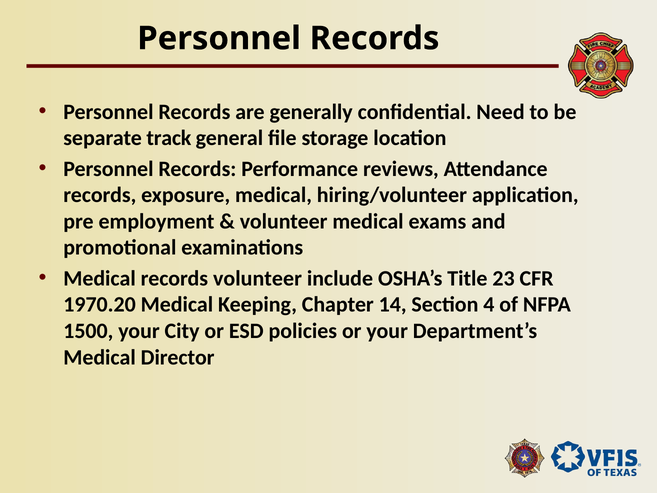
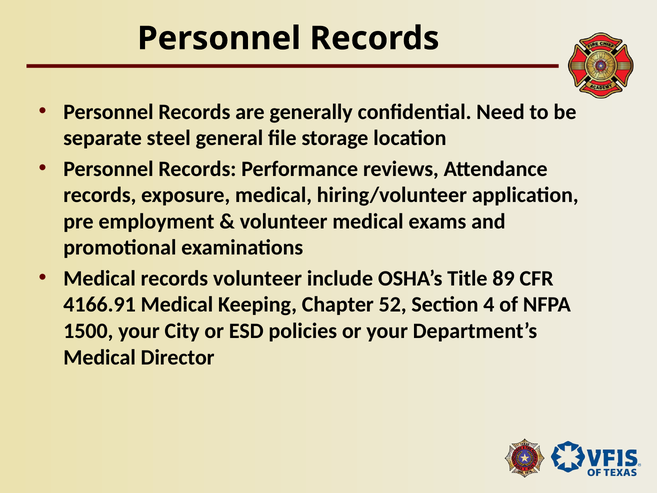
track: track -> steel
23: 23 -> 89
1970.20: 1970.20 -> 4166.91
14: 14 -> 52
